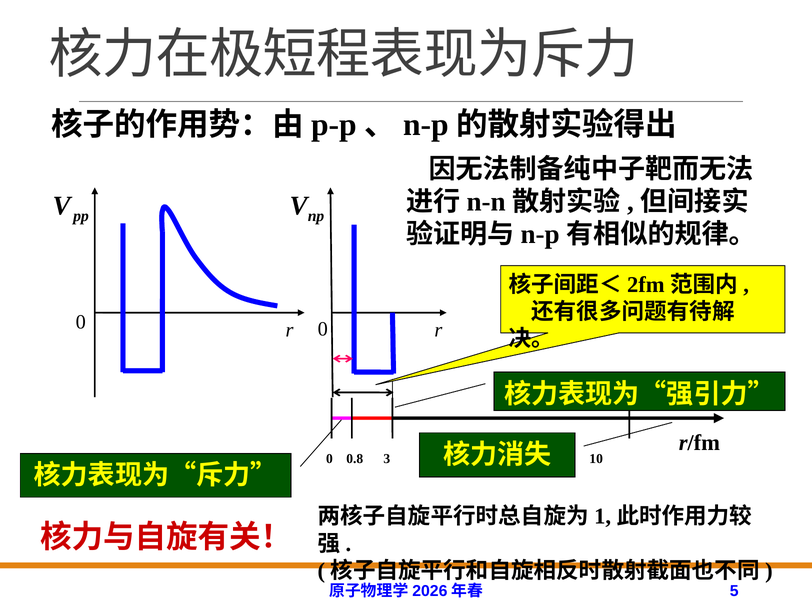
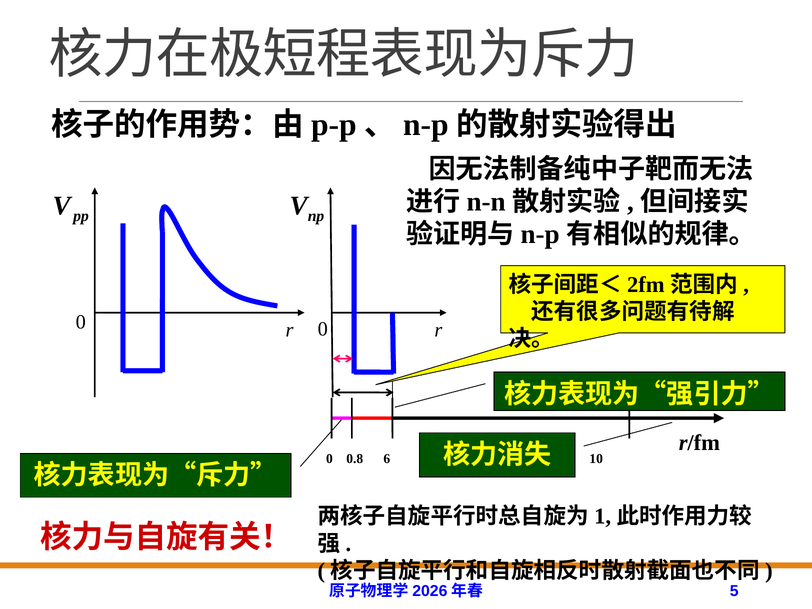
3: 3 -> 6
